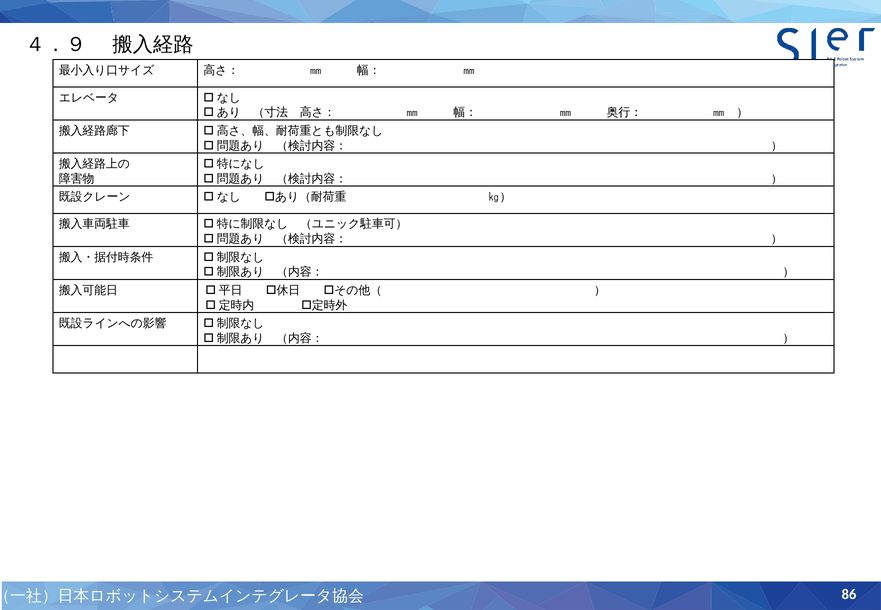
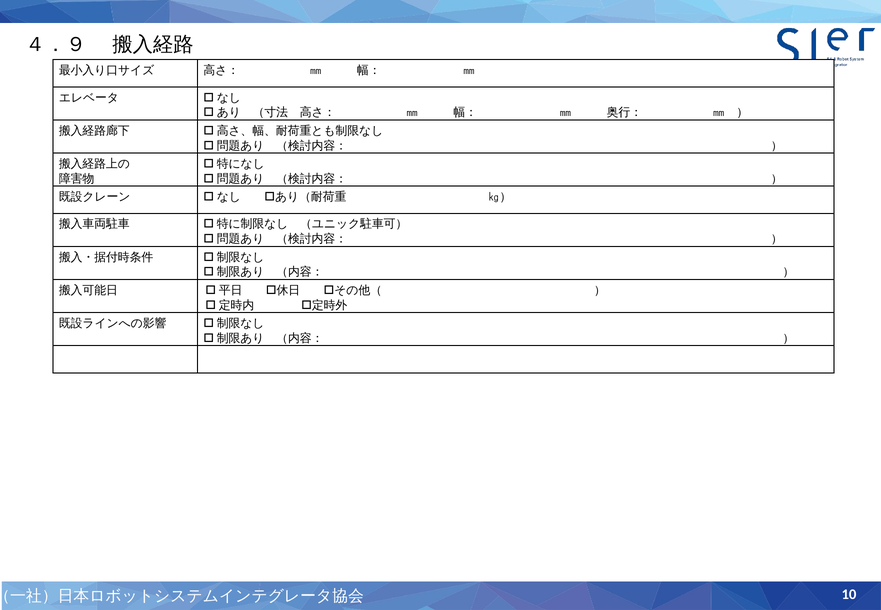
86: 86 -> 10
